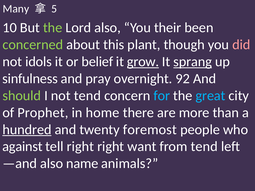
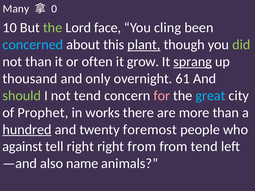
5: 5 -> 0
Lord also: also -> face
their: their -> cling
concerned colour: light green -> light blue
plant underline: none -> present
did colour: pink -> light green
not idols: idols -> than
belief: belief -> often
grow underline: present -> none
sinfulness: sinfulness -> thousand
pray: pray -> only
92: 92 -> 61
for colour: light blue -> pink
home: home -> works
right want: want -> from
